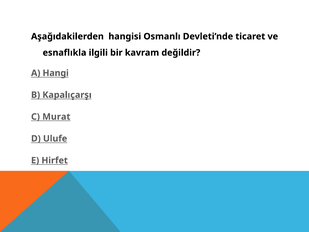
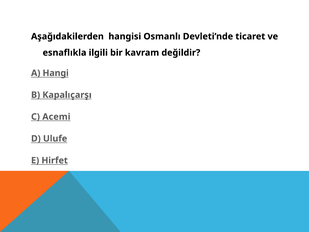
Murat: Murat -> Acemi
